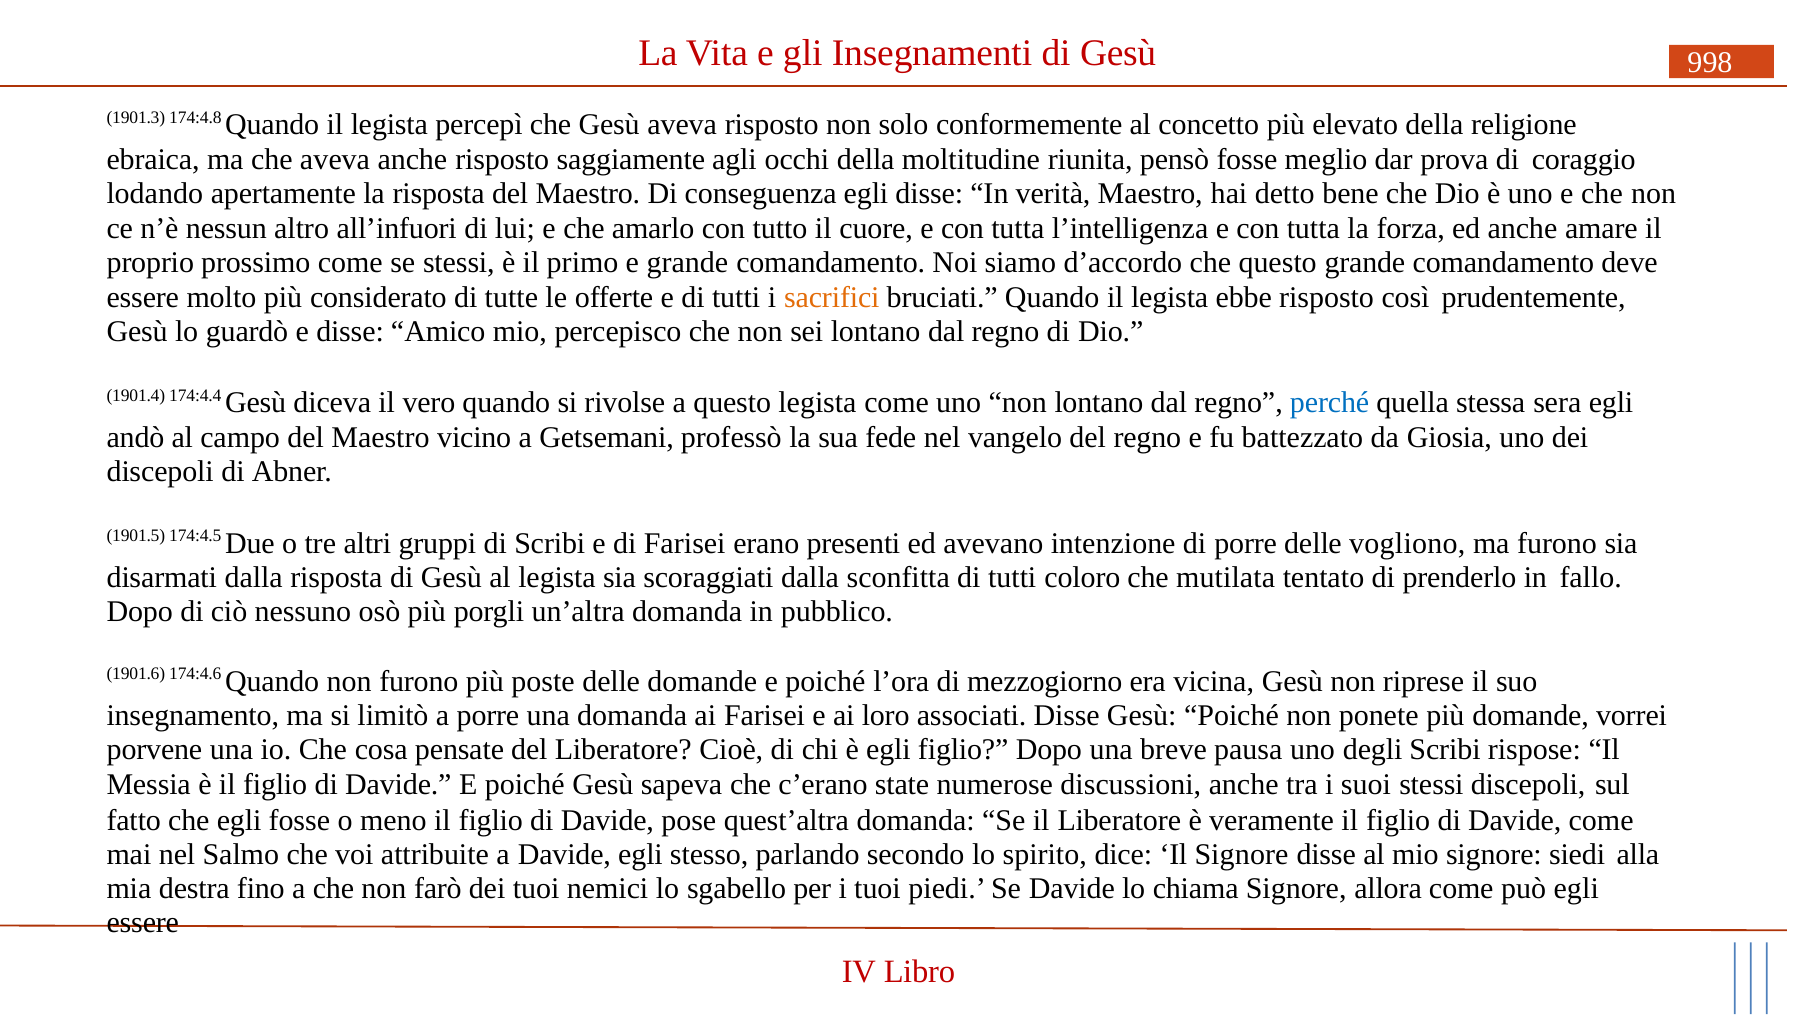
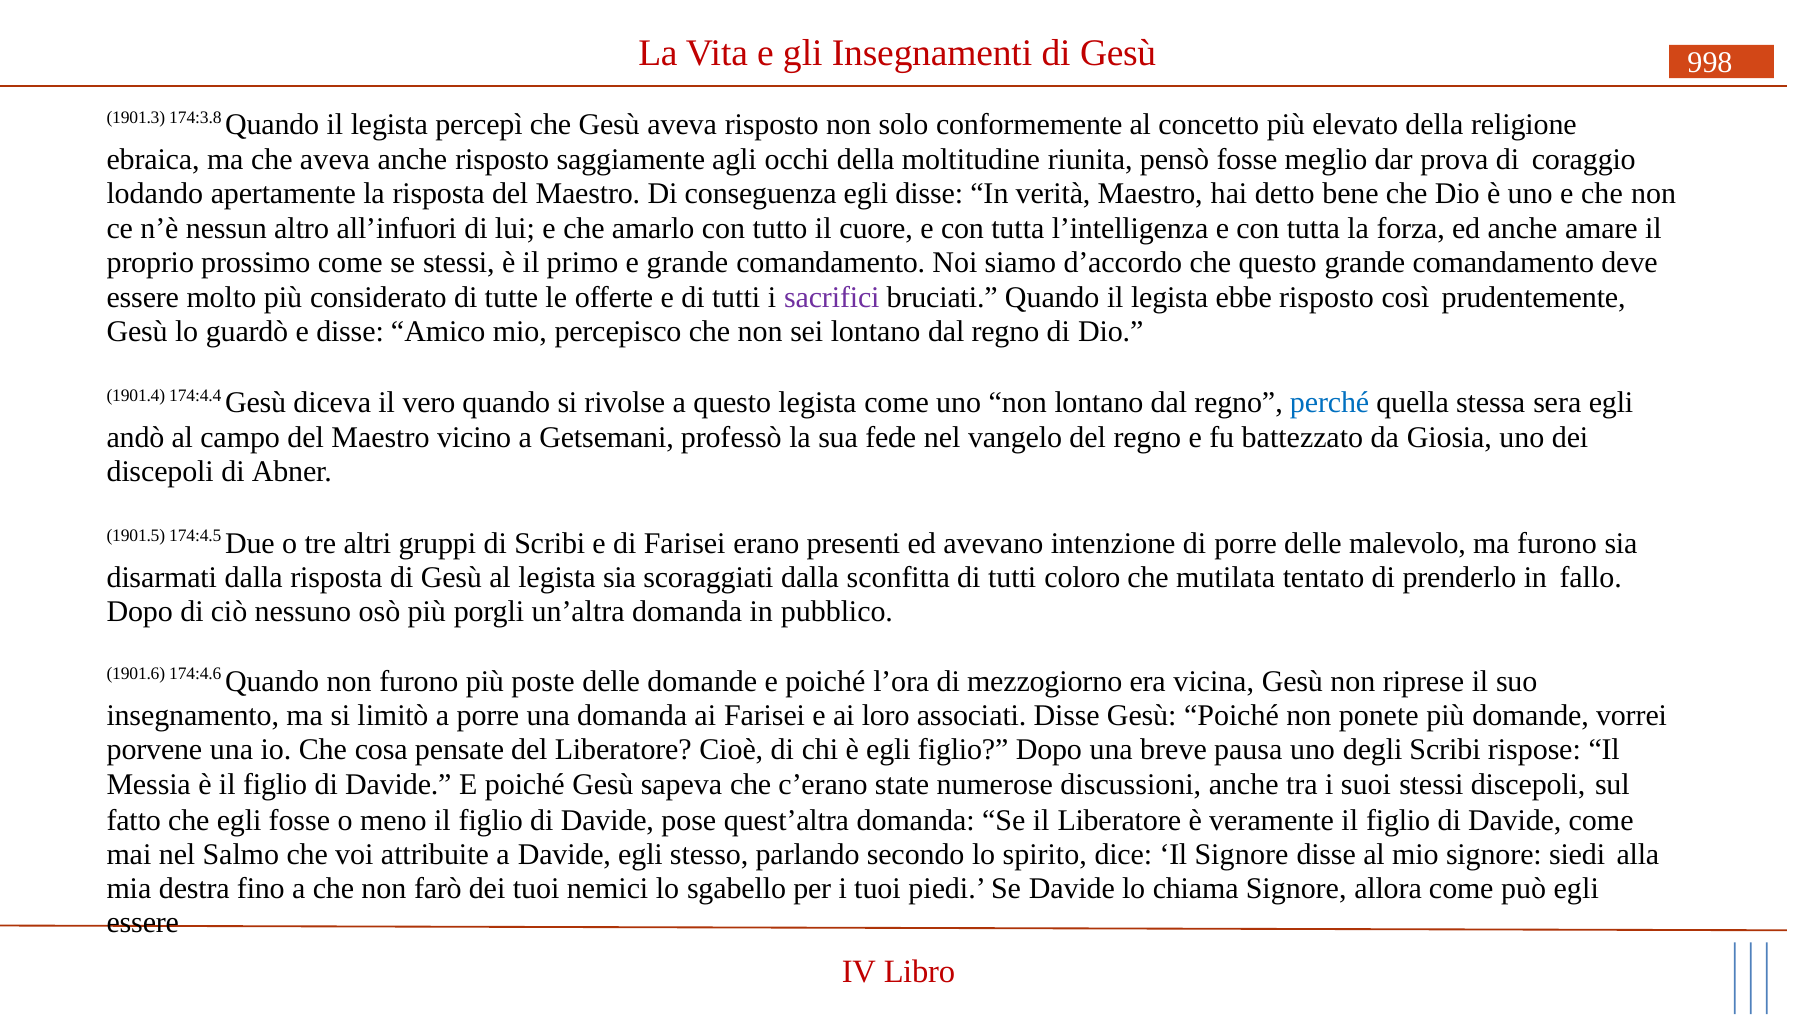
174:4.8: 174:4.8 -> 174:3.8
sacrifici colour: orange -> purple
vogliono: vogliono -> malevolo
